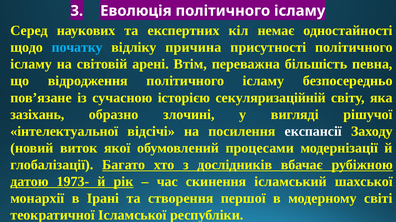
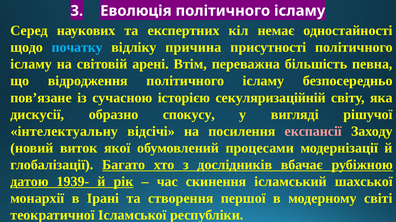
зазіхань: зазіхань -> дискусії
злочині: злочині -> спокусу
інтелектуальної: інтелектуальної -> інтелектуальну
експансії colour: white -> pink
1973-: 1973- -> 1939-
